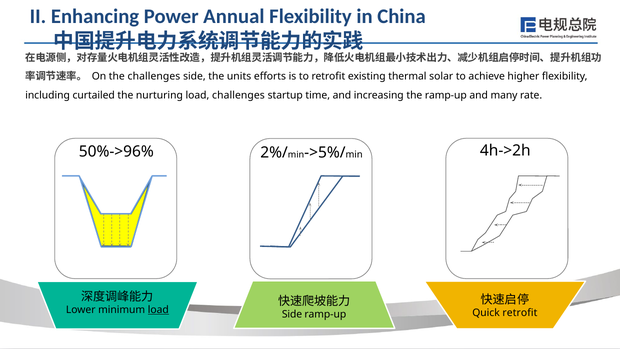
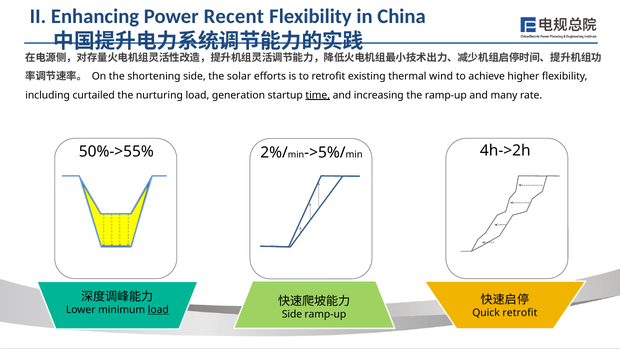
Annual: Annual -> Recent
the challenges: challenges -> shortening
units: units -> solar
solar: solar -> wind
load challenges: challenges -> generation
time underline: none -> present
50%->96%: 50%->96% -> 50%->55%
